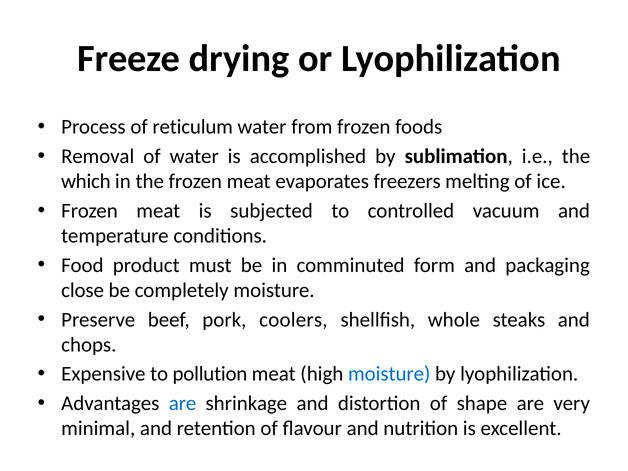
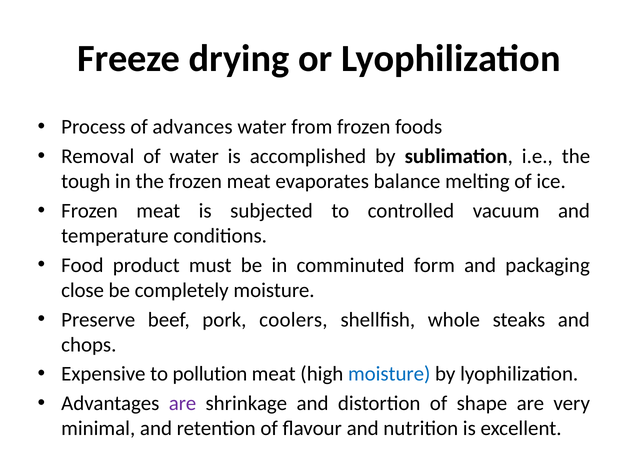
reticulum: reticulum -> advances
which: which -> tough
freezers: freezers -> balance
are at (183, 403) colour: blue -> purple
